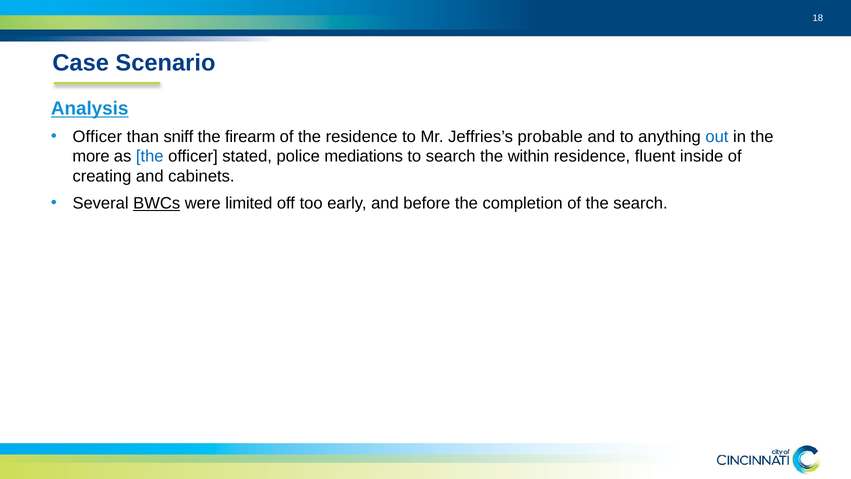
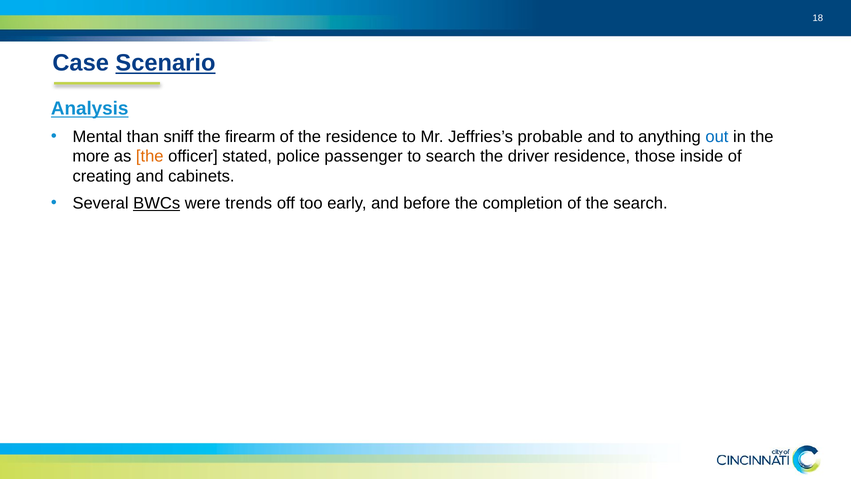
Scenario underline: none -> present
Officer at (97, 137): Officer -> Mental
the at (150, 156) colour: blue -> orange
mediations: mediations -> passenger
within: within -> driver
fluent: fluent -> those
limited: limited -> trends
